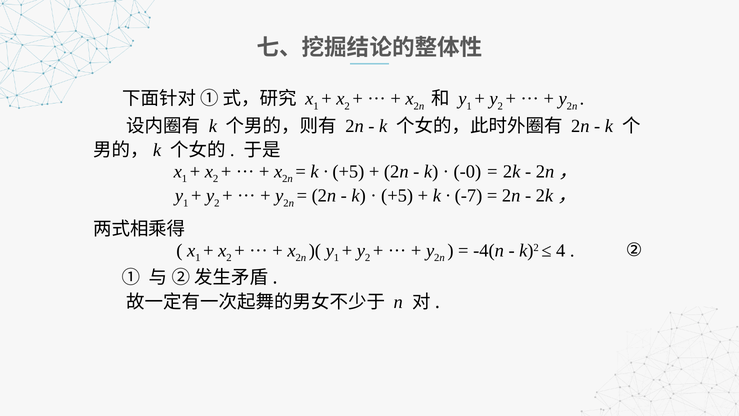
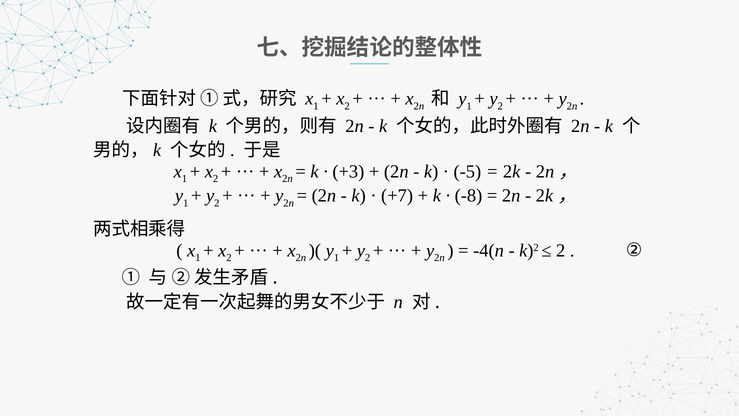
+5 at (348, 171): +5 -> +3
-0: -0 -> -5
+5 at (397, 196): +5 -> +7
-7: -7 -> -8
4 at (561, 250): 4 -> 2
